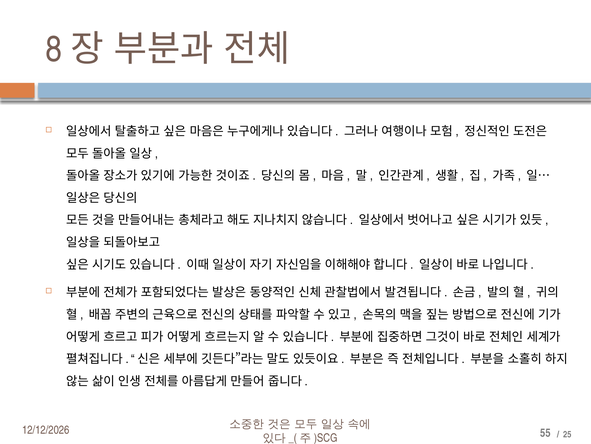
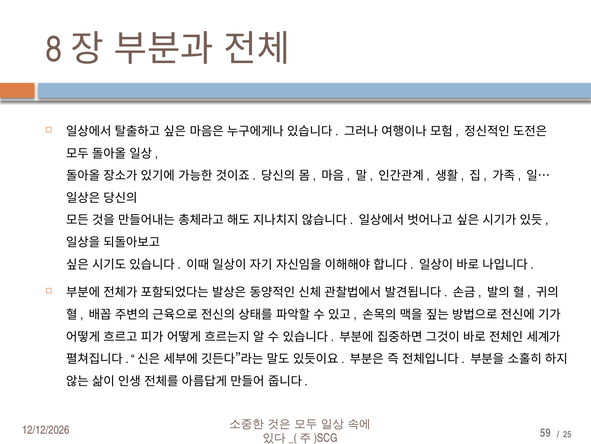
55: 55 -> 59
